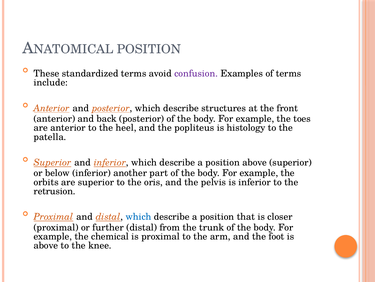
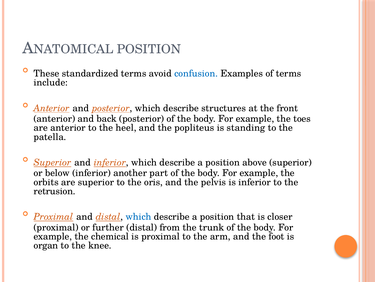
confusion colour: purple -> blue
histology: histology -> standing
above at (46, 245): above -> organ
